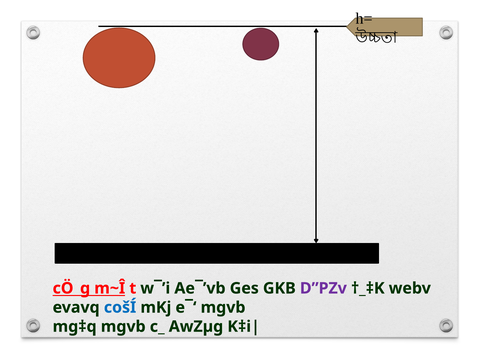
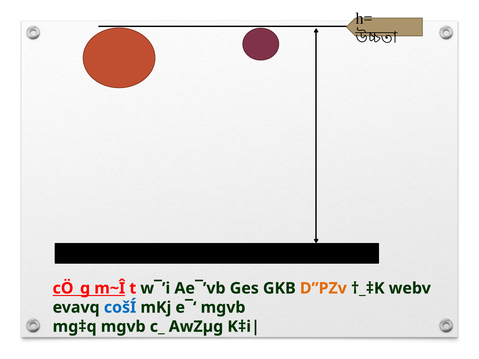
D”PZv colour: purple -> orange
